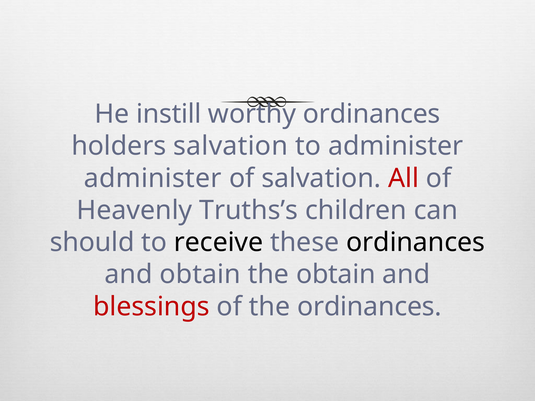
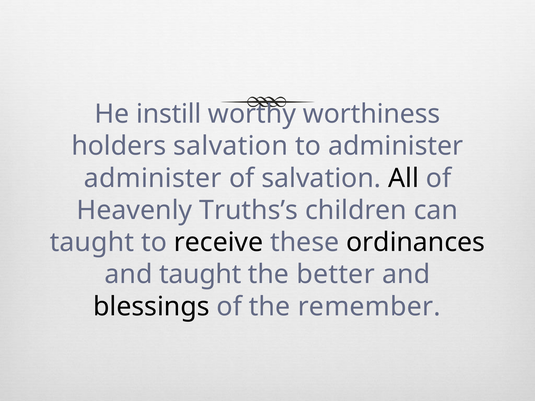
worthy ordinances: ordinances -> worthiness
All colour: red -> black
should at (92, 243): should -> taught
and obtain: obtain -> taught
the obtain: obtain -> better
blessings colour: red -> black
the ordinances: ordinances -> remember
